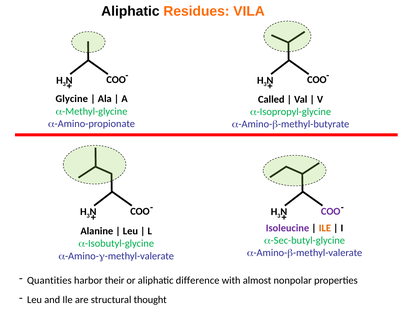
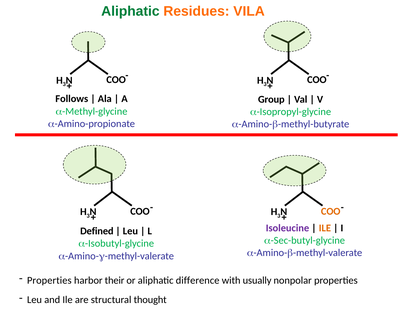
Aliphatic at (130, 11) colour: black -> green
Glycine: Glycine -> Follows
Called: Called -> Group
COO at (331, 212) colour: purple -> orange
Alanine: Alanine -> Defined
Quantities at (49, 280): Quantities -> Properties
almost: almost -> usually
